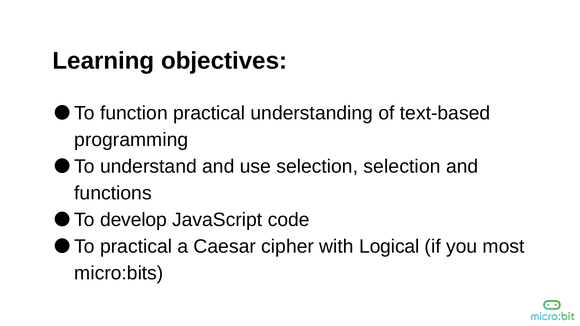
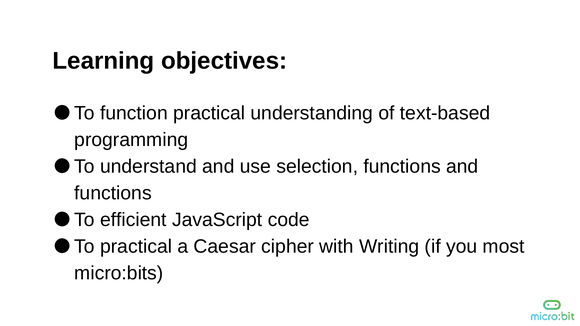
selection selection: selection -> functions
develop: develop -> efficient
Logical: Logical -> Writing
